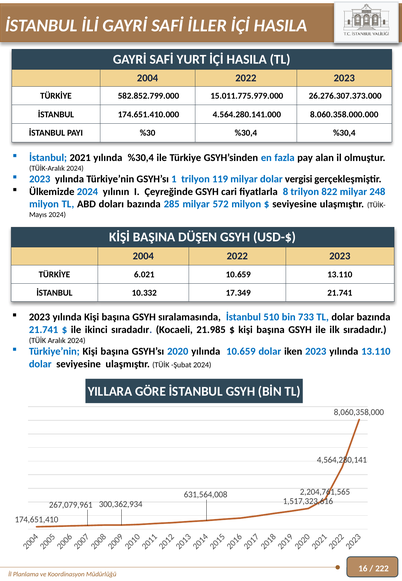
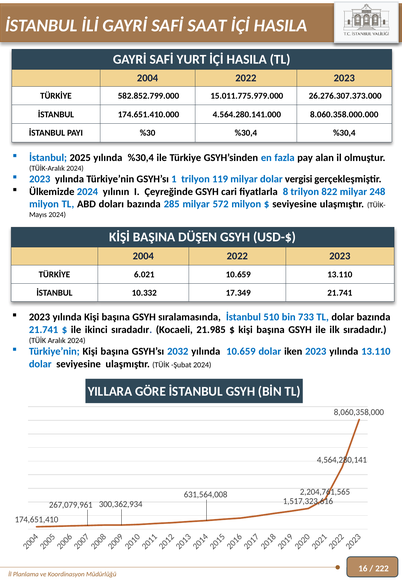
İLLER: İLLER -> SAAT
2021: 2021 -> 2025
2020: 2020 -> 2032
